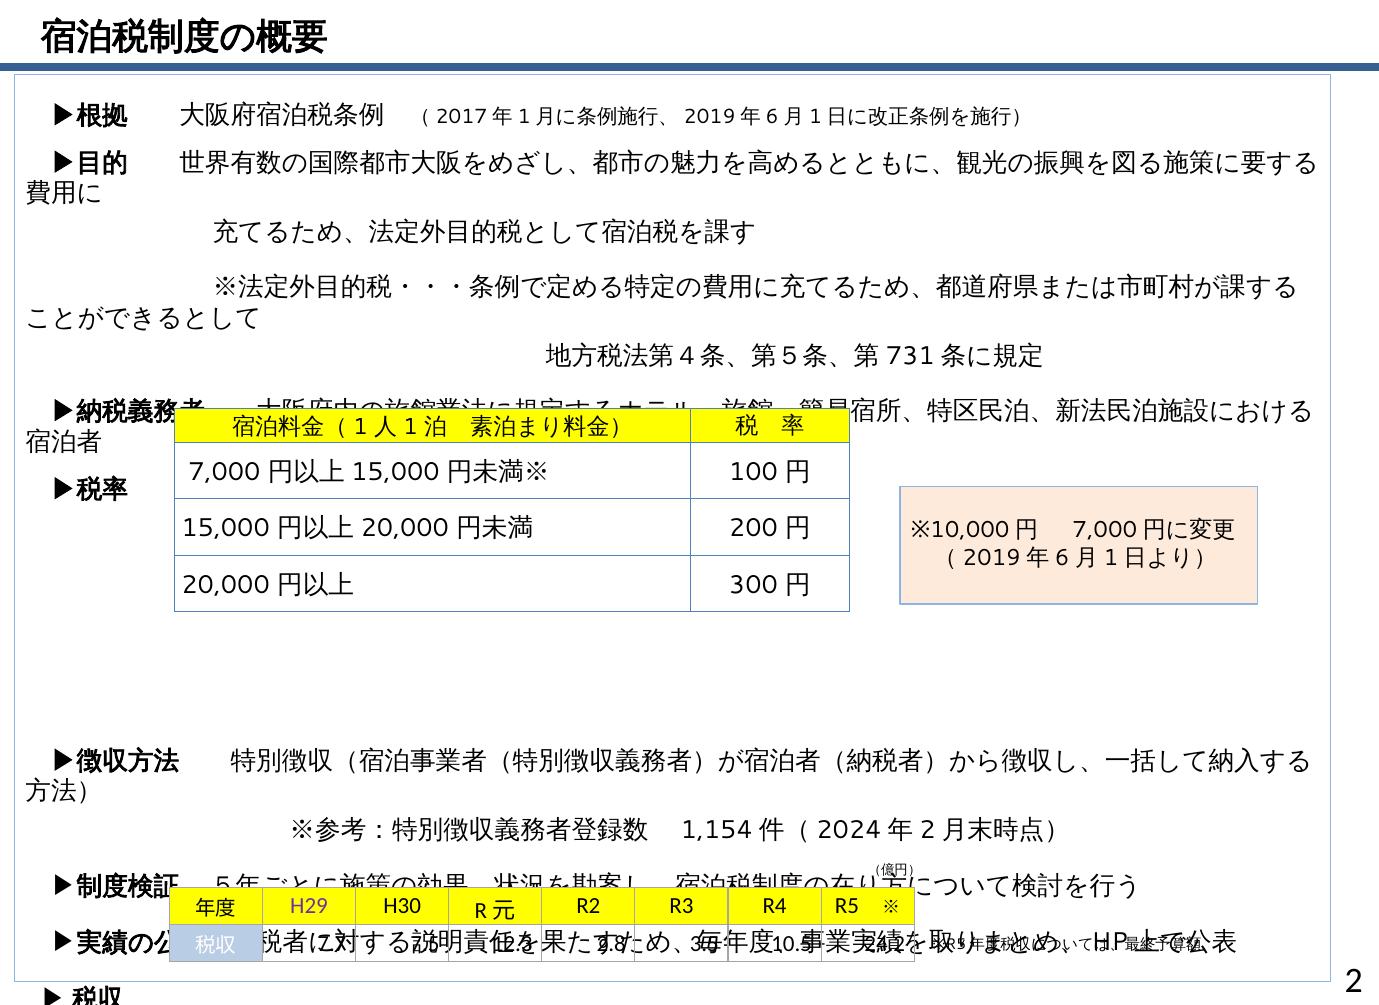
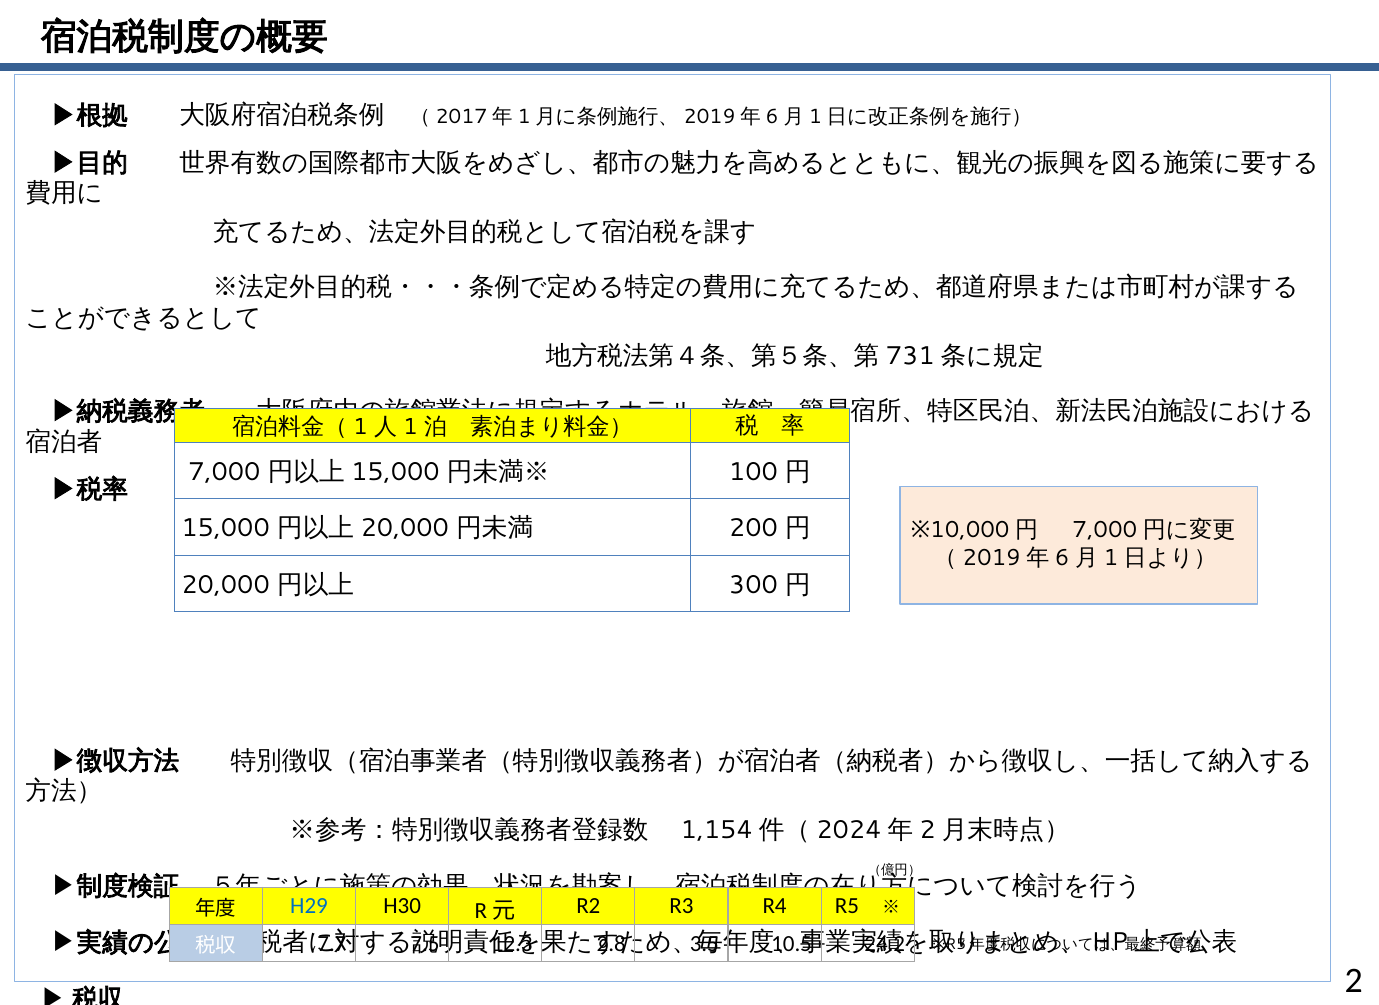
H29 colour: purple -> blue
